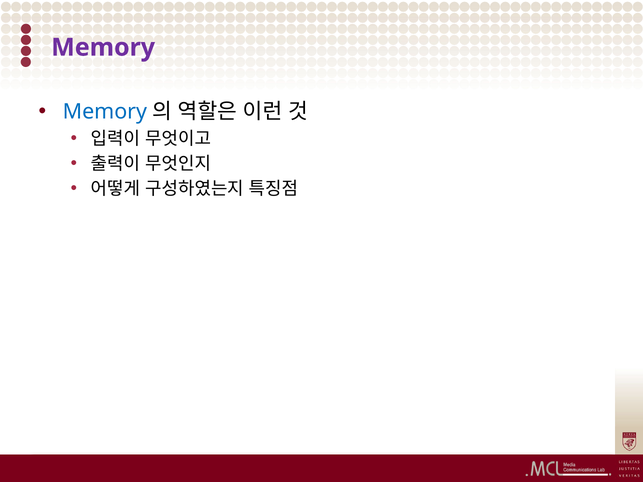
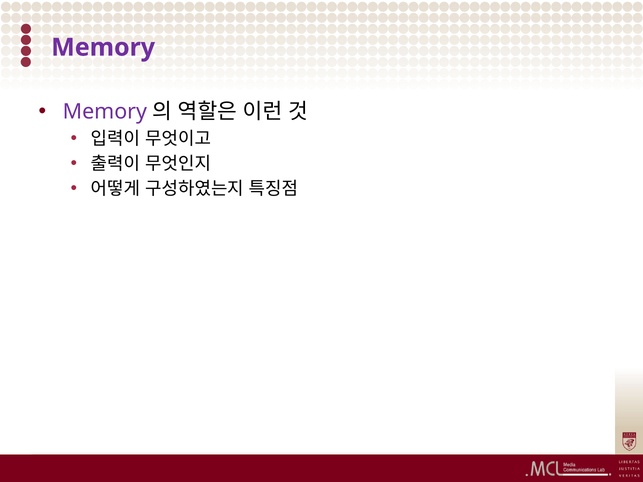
Memory at (105, 112) colour: blue -> purple
